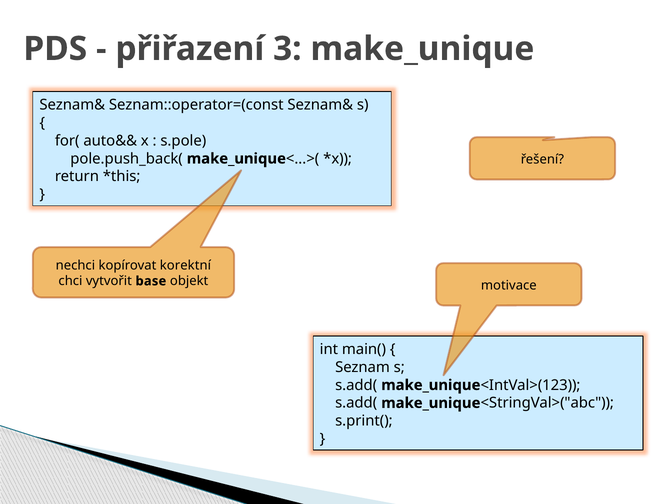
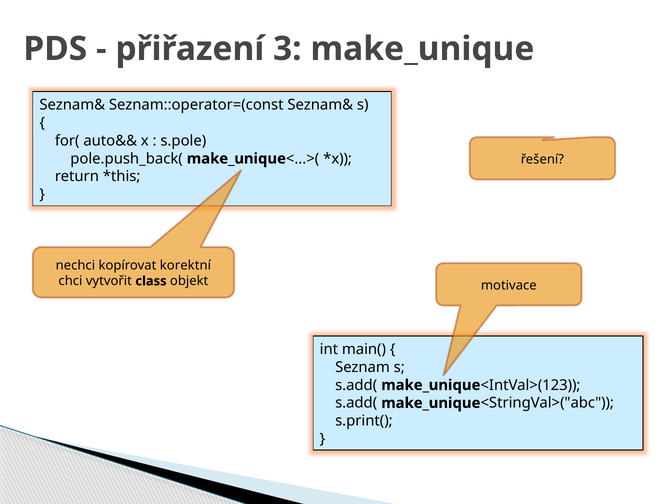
base: base -> class
